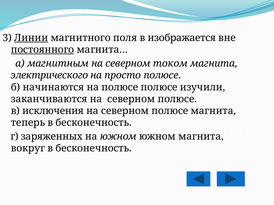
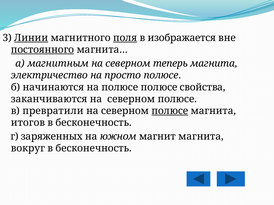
поля underline: none -> present
током: током -> теперь
электрического: электрического -> электричество
изучили: изучили -> свойства
исключения: исключения -> превратили
полюсе at (170, 111) underline: none -> present
теперь: теперь -> итогов
южном южном: южном -> магнит
